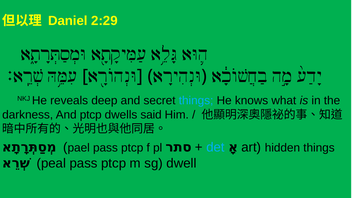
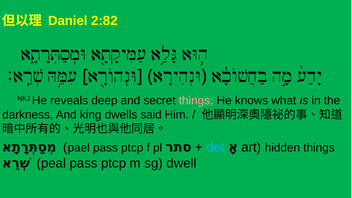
2:29: 2:29 -> 2:82
things at (196, 101) colour: light blue -> pink
And ptcp: ptcp -> king
